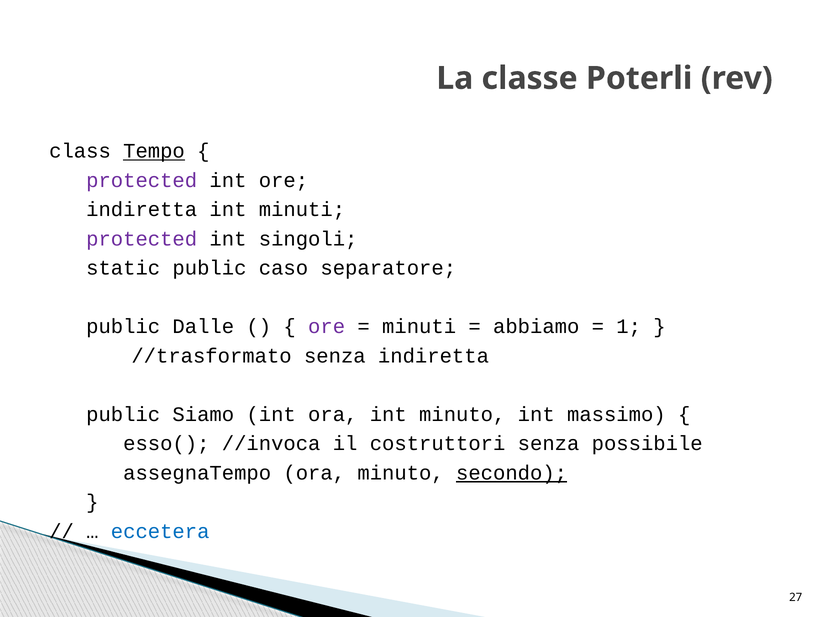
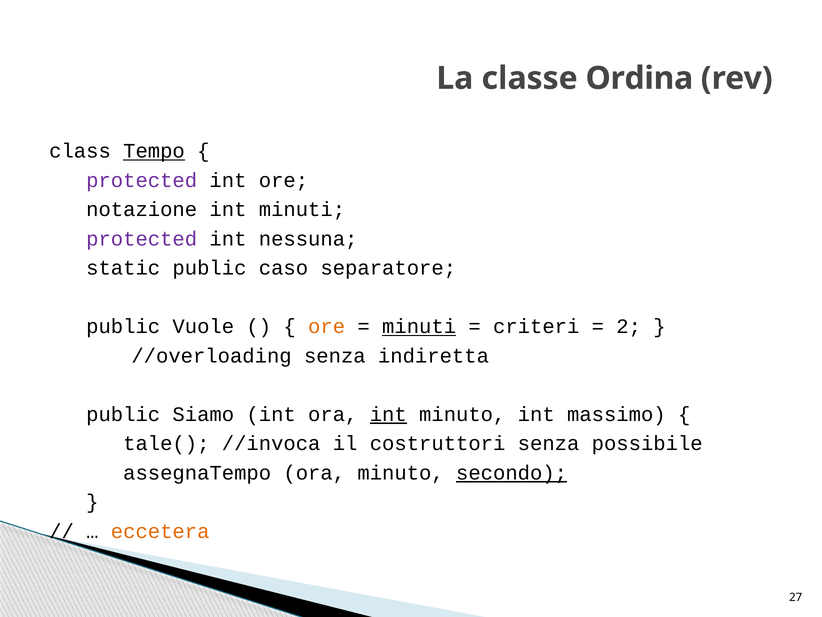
Poterli: Poterli -> Ordina
indiretta at (142, 209): indiretta -> notazione
singoli: singoli -> nessuna
Dalle: Dalle -> Vuole
ore at (327, 326) colour: purple -> orange
minuti at (419, 326) underline: none -> present
abbiamo: abbiamo -> criteri
1: 1 -> 2
//trasformato: //trasformato -> //overloading
int at (388, 414) underline: none -> present
esso(: esso( -> tale(
eccetera colour: blue -> orange
